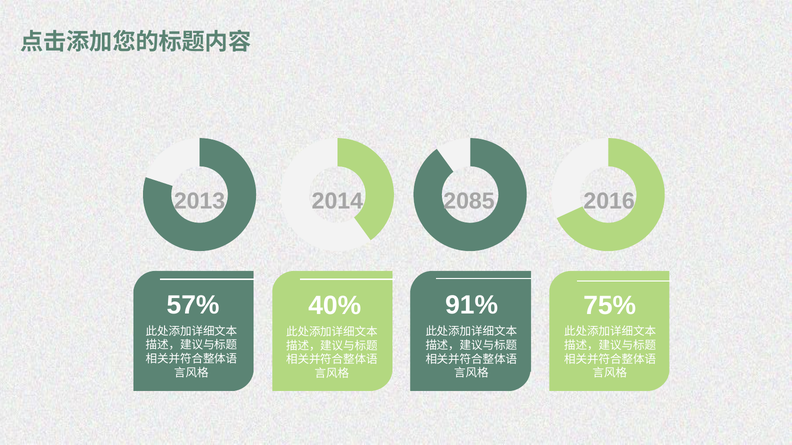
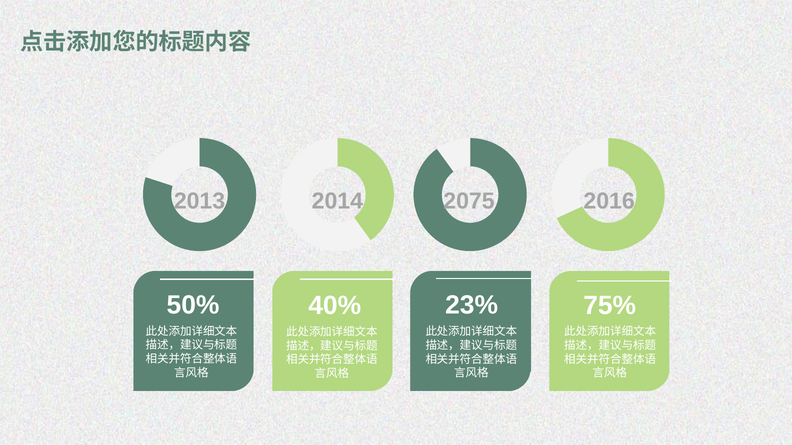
2085: 2085 -> 2075
57%: 57% -> 50%
91%: 91% -> 23%
